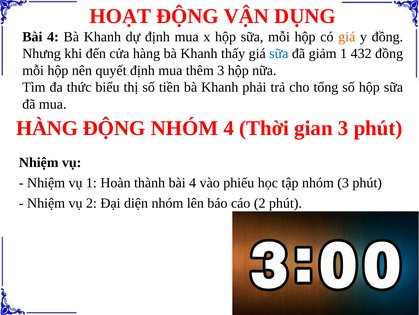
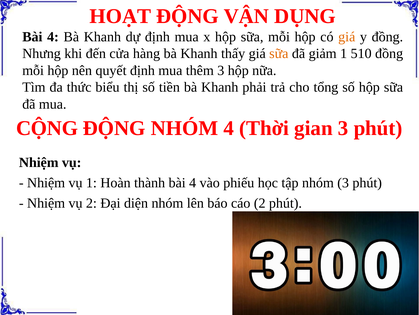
sữa at (279, 54) colour: blue -> orange
432: 432 -> 510
HÀNG at (47, 128): HÀNG -> CỘNG
